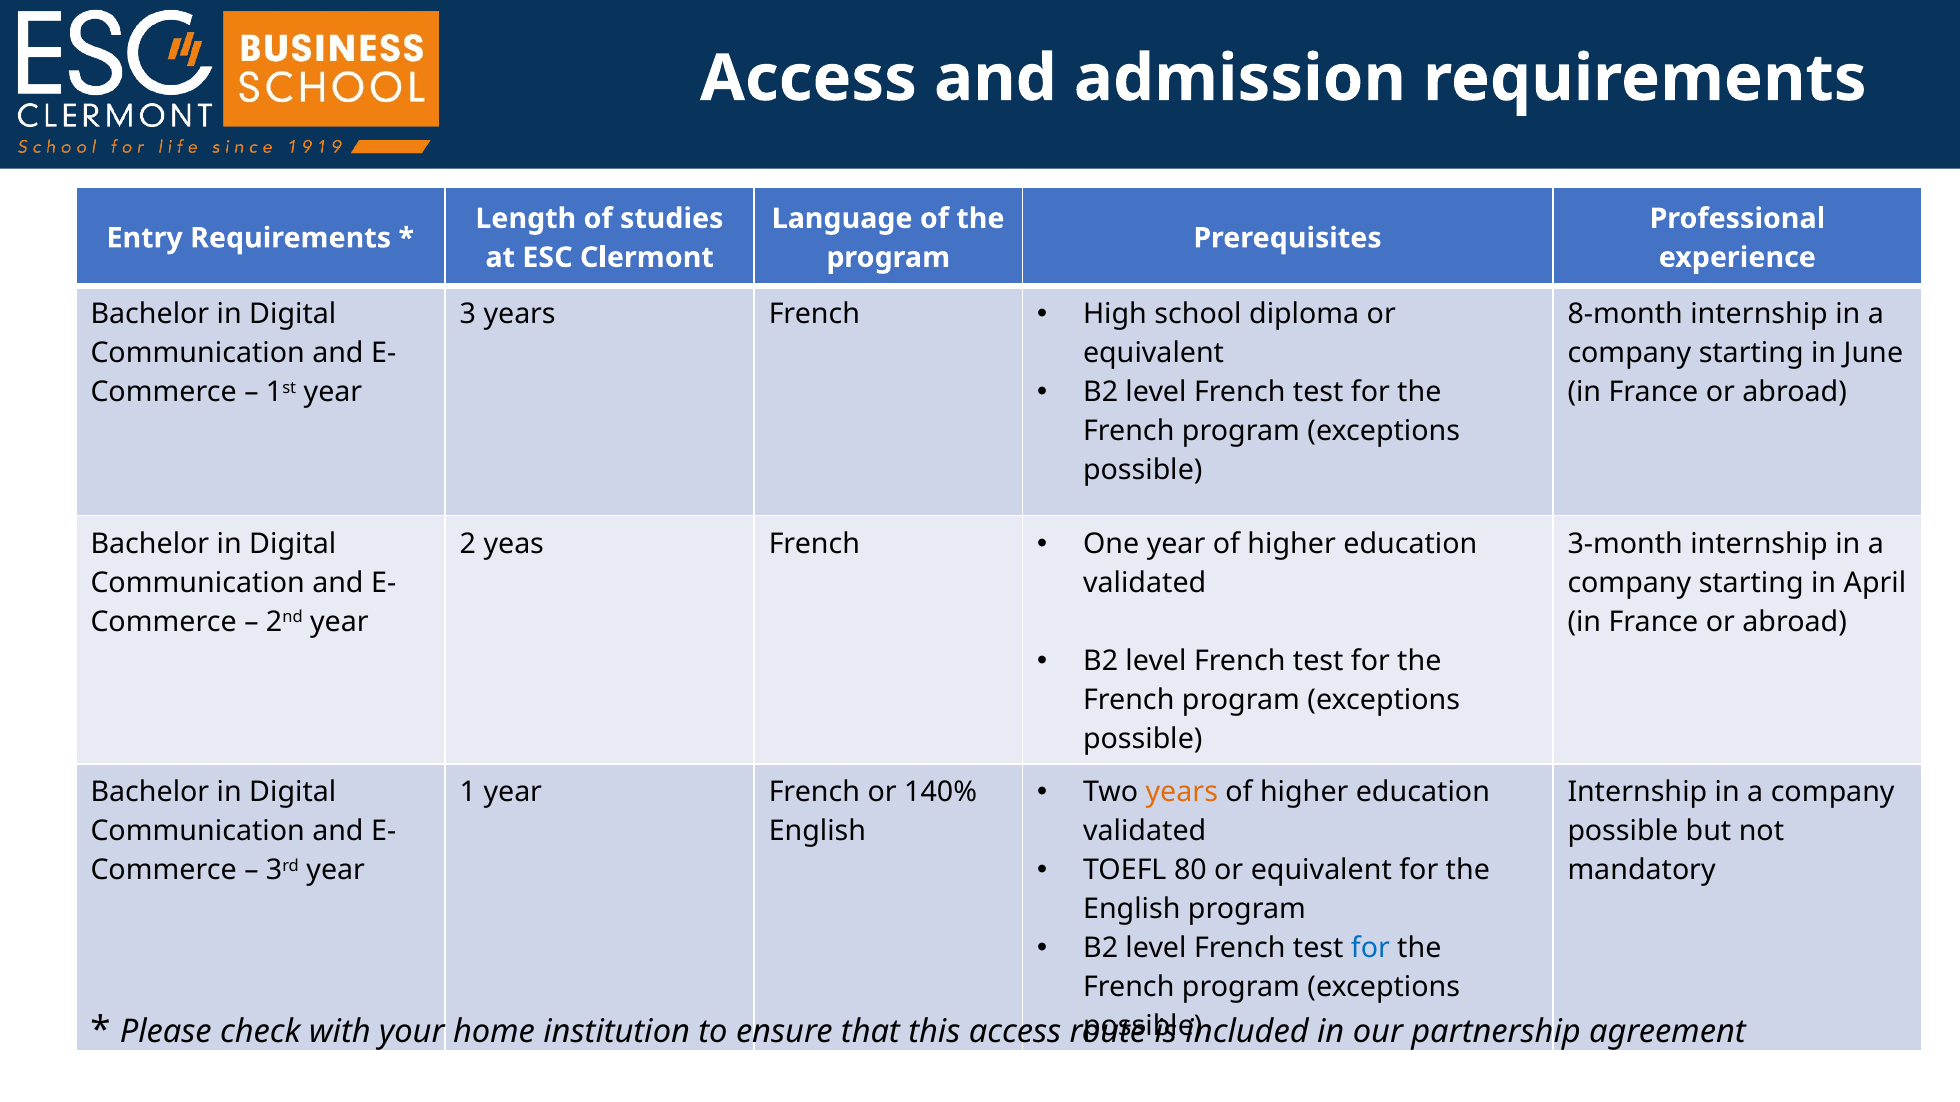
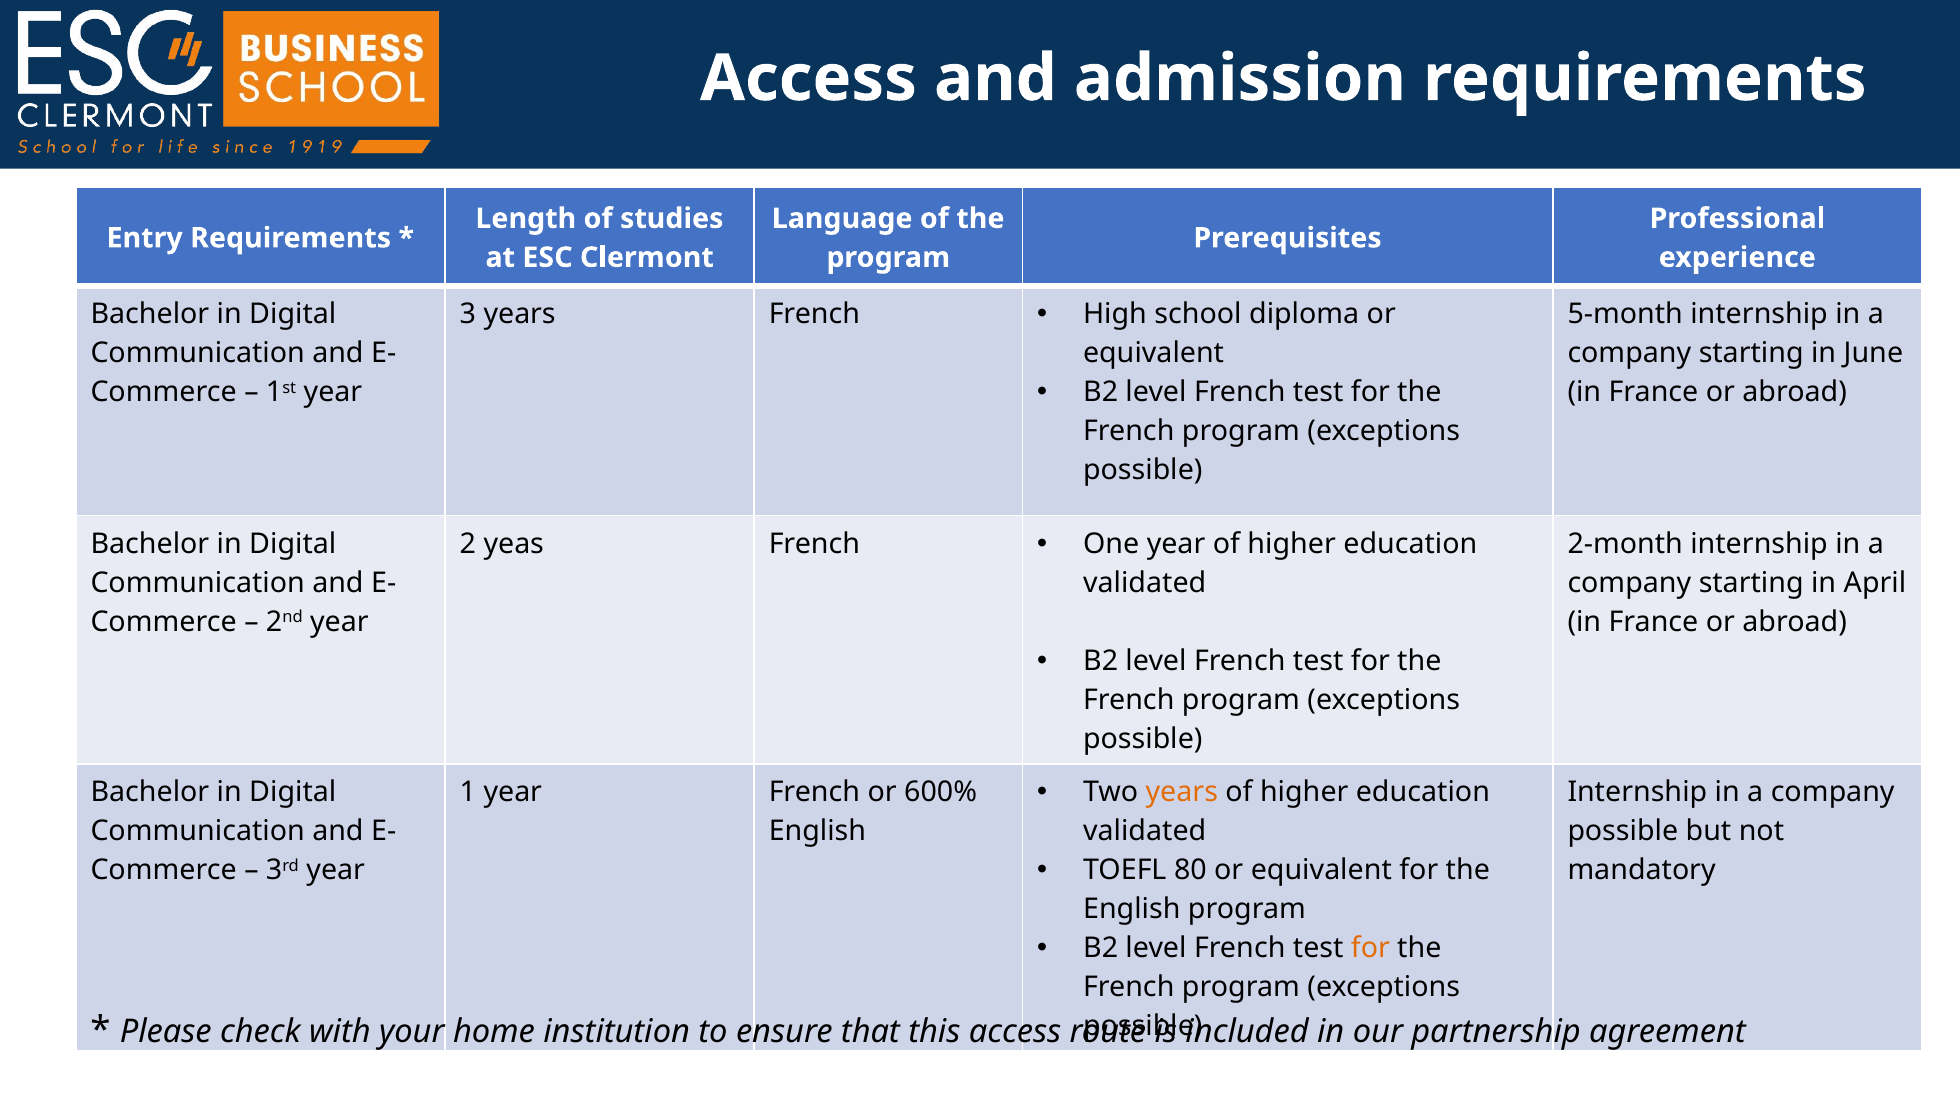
8-month: 8-month -> 5-month
3-month: 3-month -> 2-month
140%: 140% -> 600%
for at (1370, 949) colour: blue -> orange
